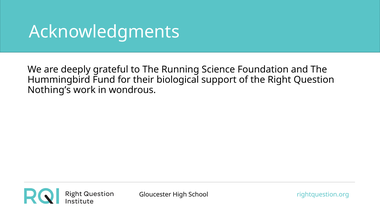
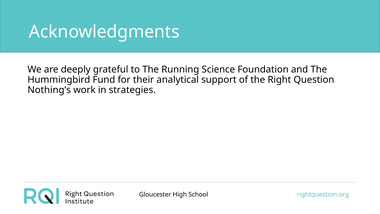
biological: biological -> analytical
wondrous: wondrous -> strategies
